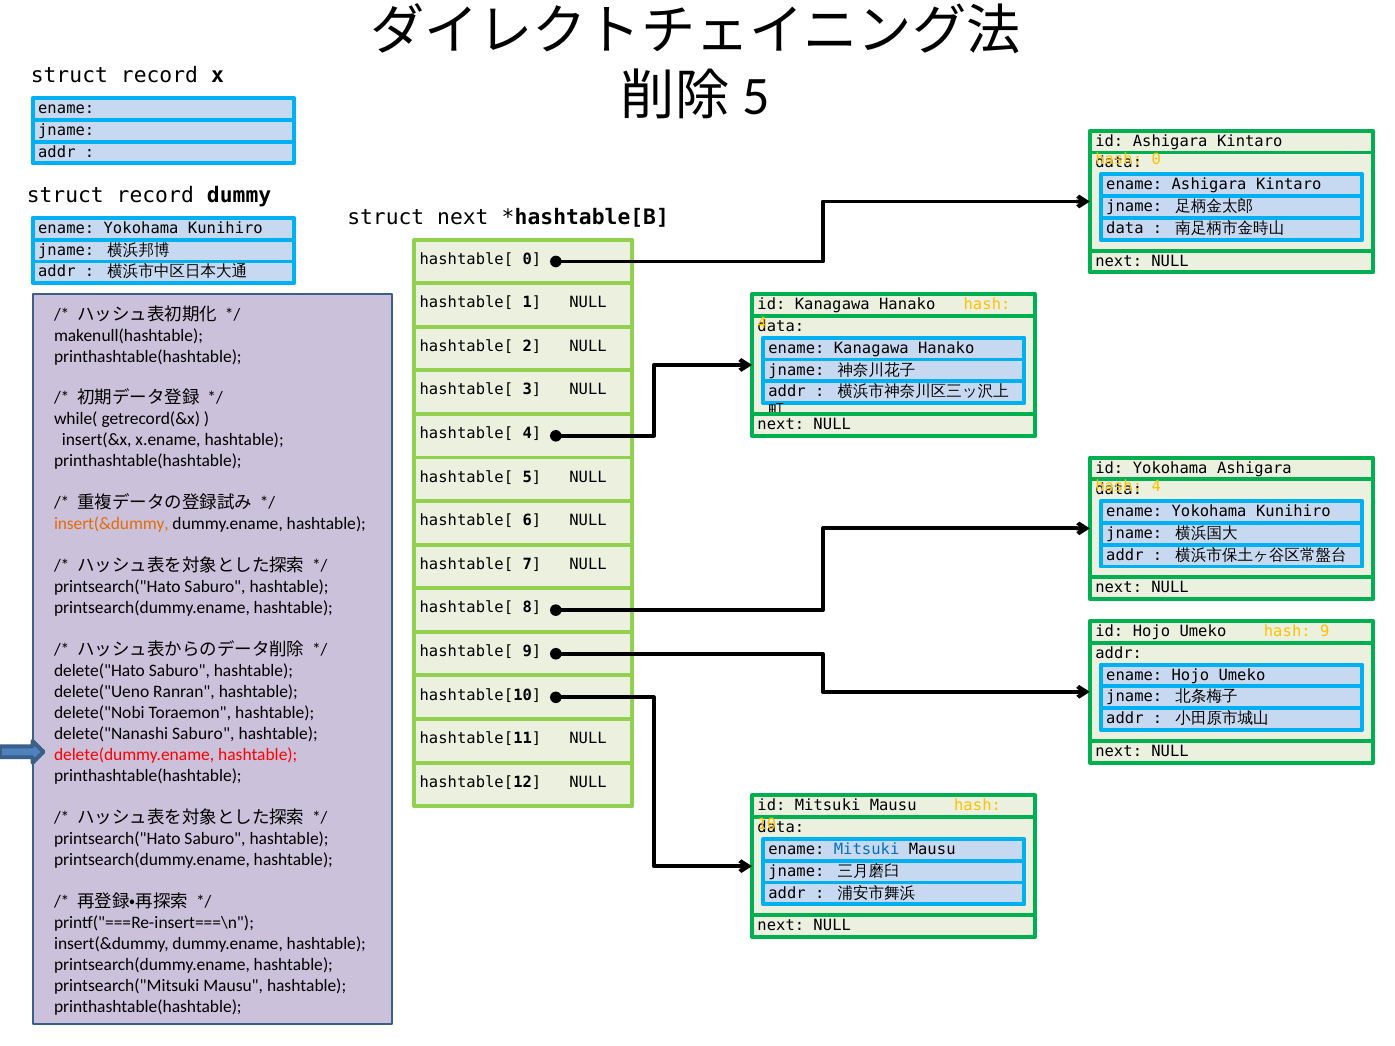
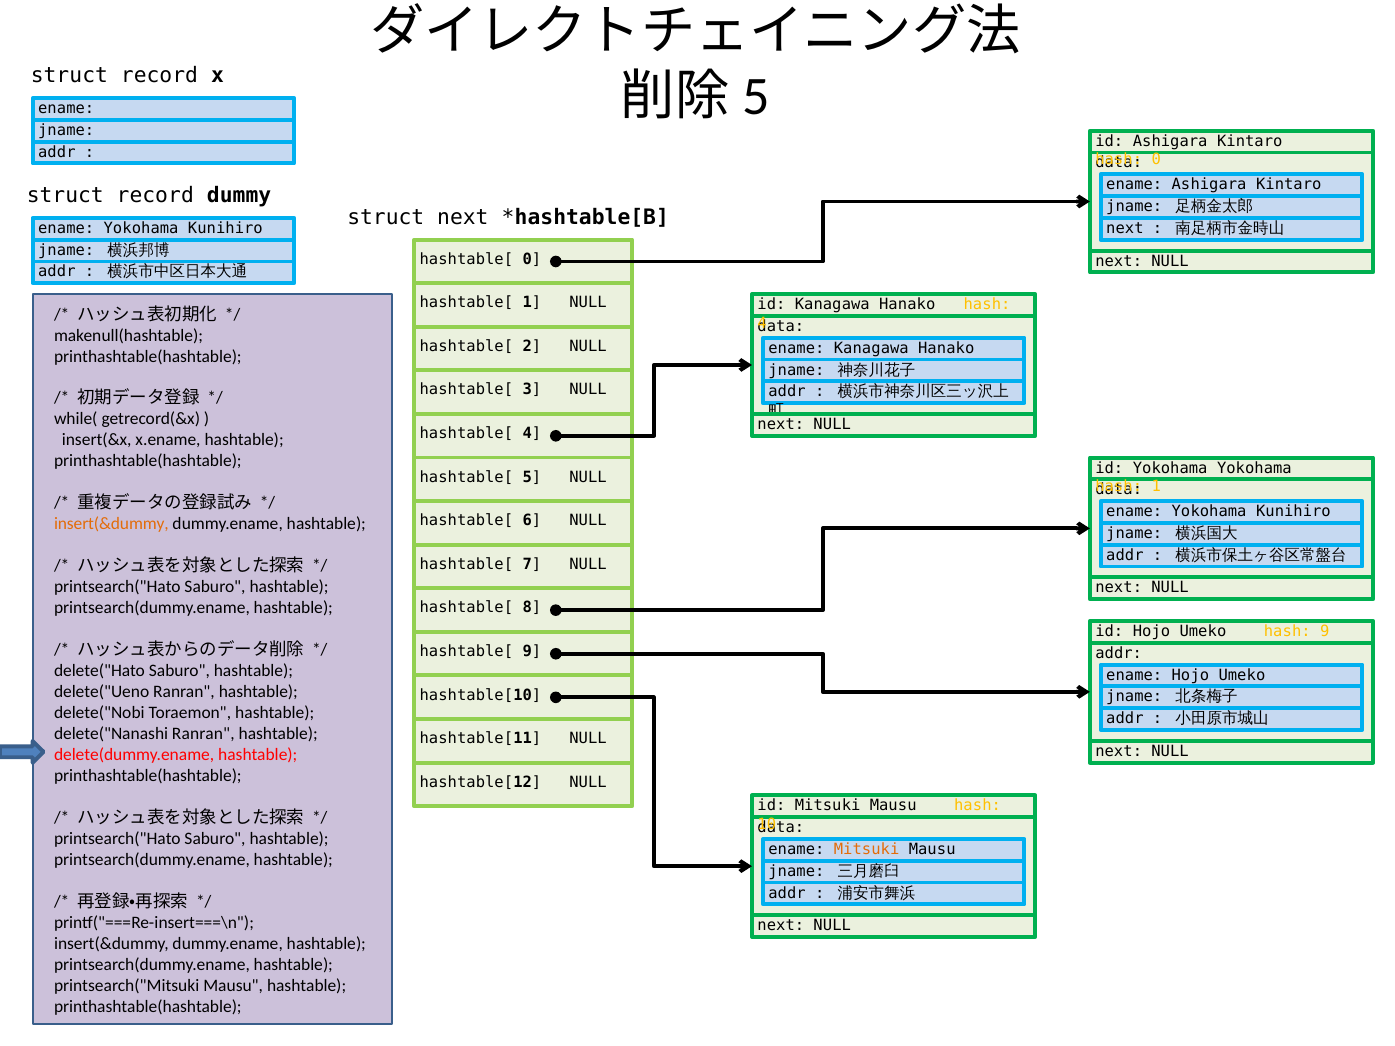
data at (1125, 228): data -> next
Yokohama Ashigara: Ashigara -> Yokohama
4 at (1156, 487): 4 -> 1
delete("Nanashi Saburo: Saburo -> Ranran
Mitsuki at (867, 850) colour: blue -> orange
